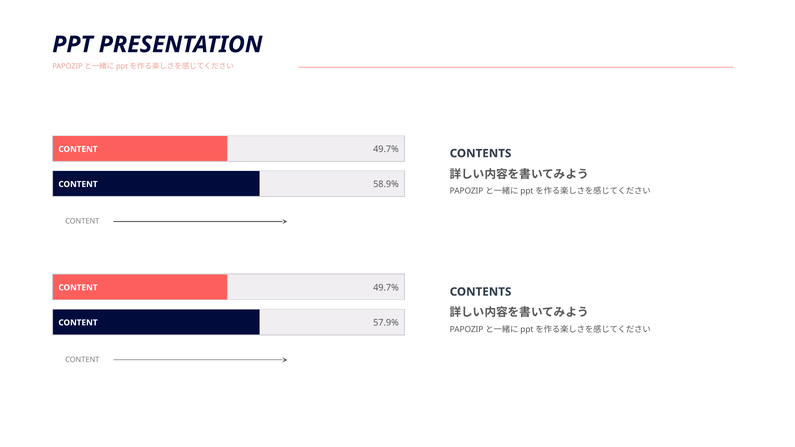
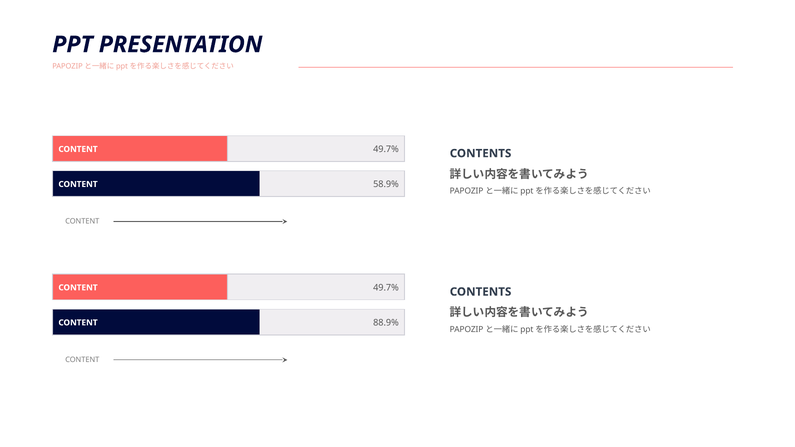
57.9%: 57.9% -> 88.9%
